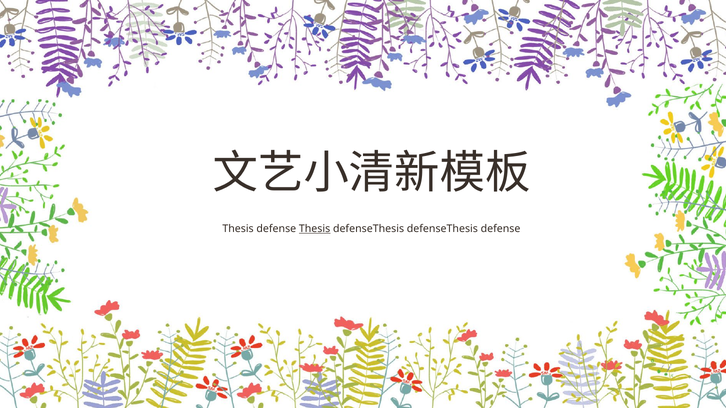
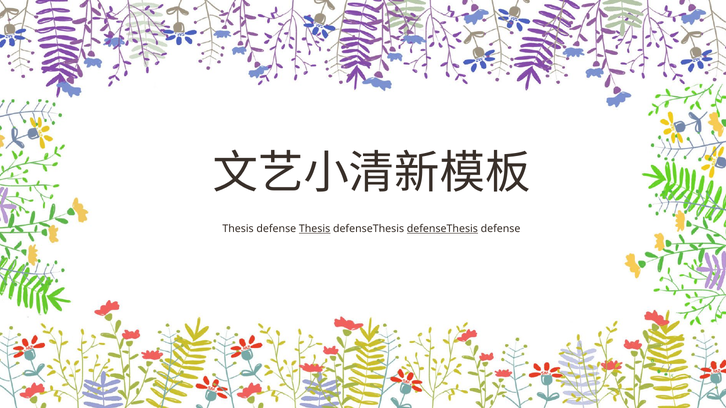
defenseThesis at (442, 229) underline: none -> present
